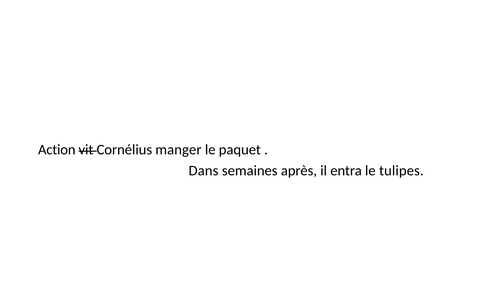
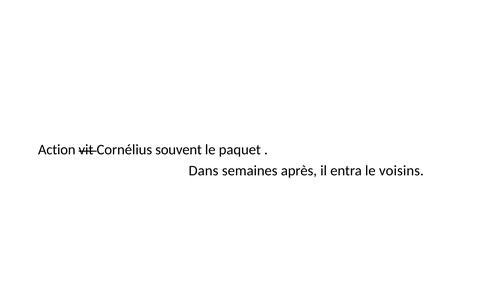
manger: manger -> souvent
tulipes: tulipes -> voisins
